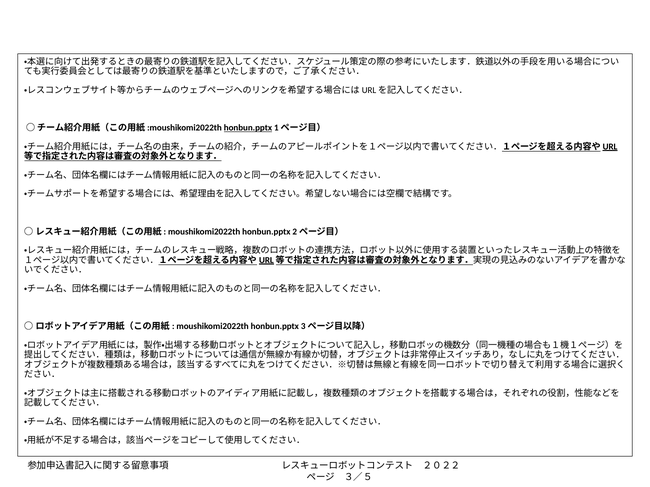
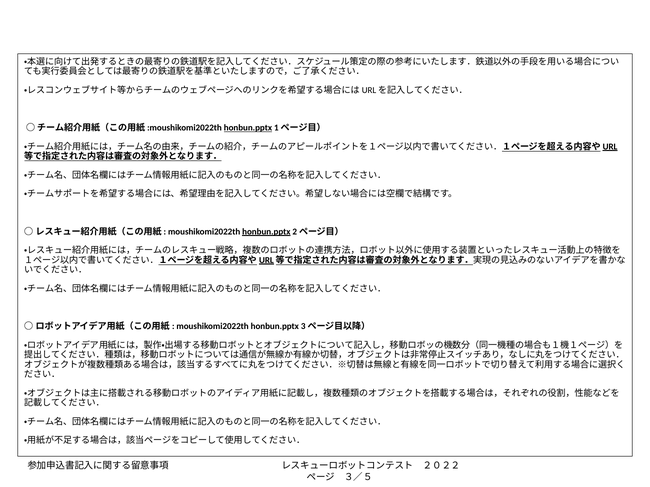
honbun.pptx at (266, 232) underline: none -> present
